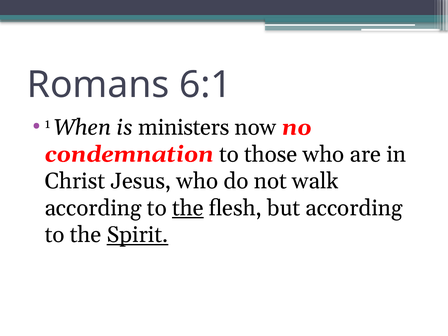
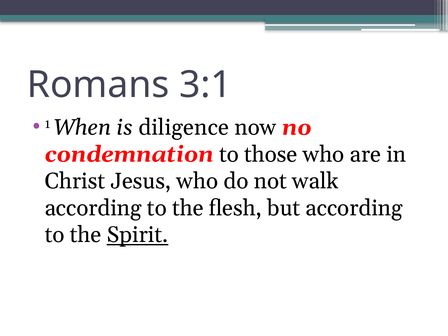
6:1: 6:1 -> 3:1
ministers: ministers -> diligence
the at (188, 208) underline: present -> none
